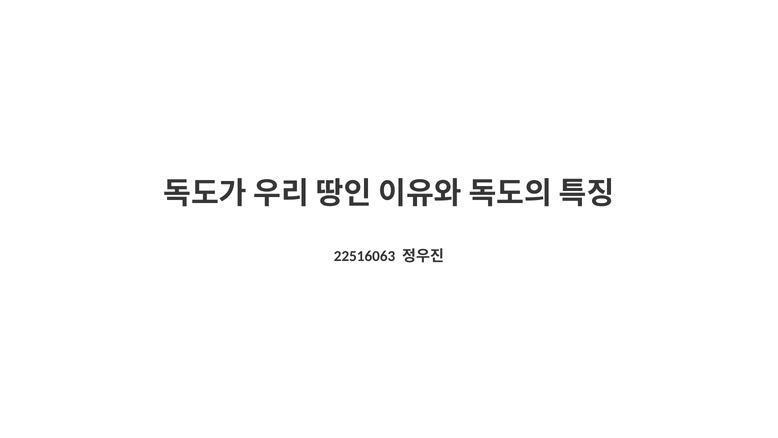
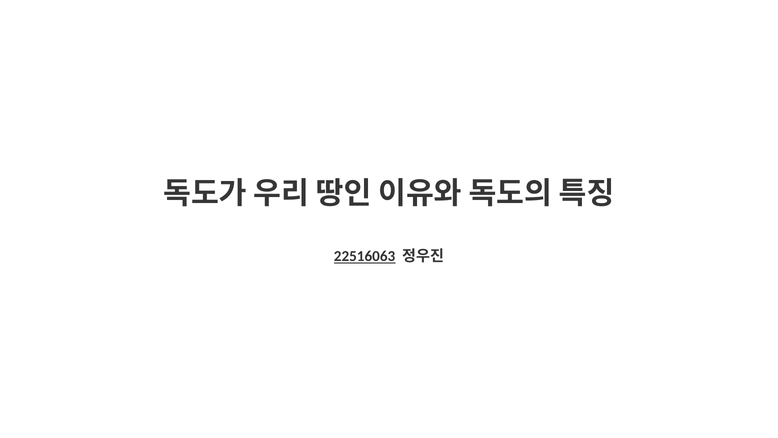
22516063 underline: none -> present
